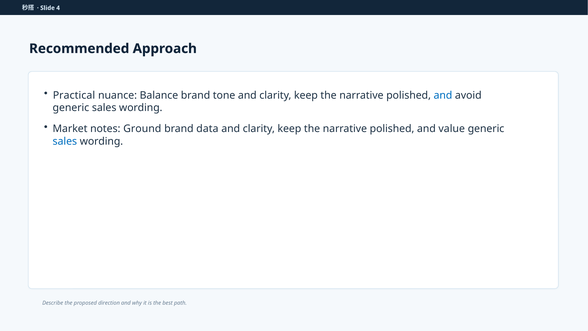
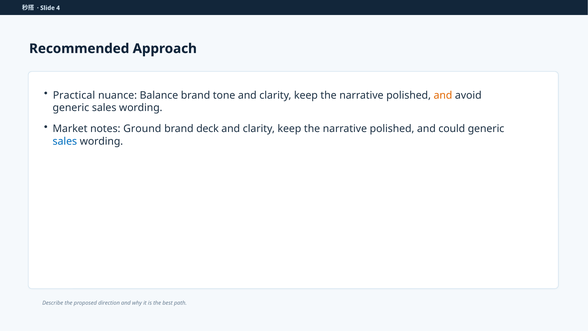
and at (443, 95) colour: blue -> orange
data: data -> deck
value: value -> could
